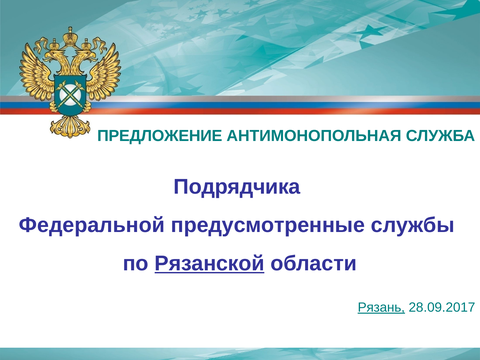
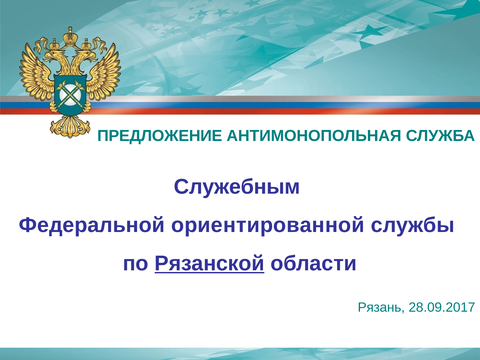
Подрядчика: Подрядчика -> Служебным
предусмотренные: предусмотренные -> ориентированной
Рязань underline: present -> none
